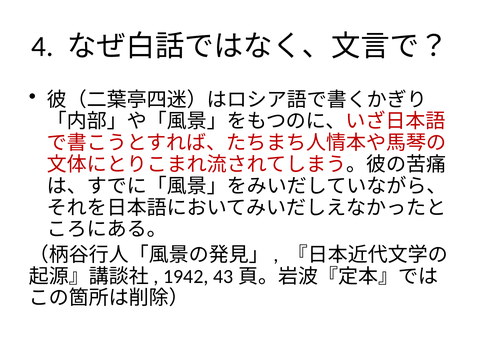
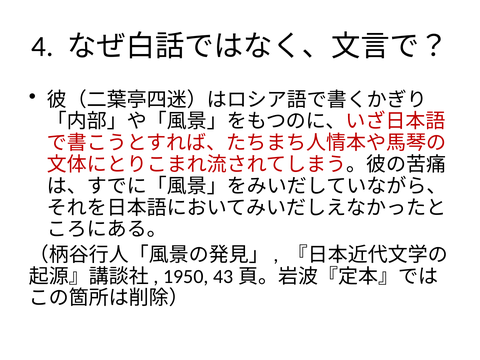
1942: 1942 -> 1950
